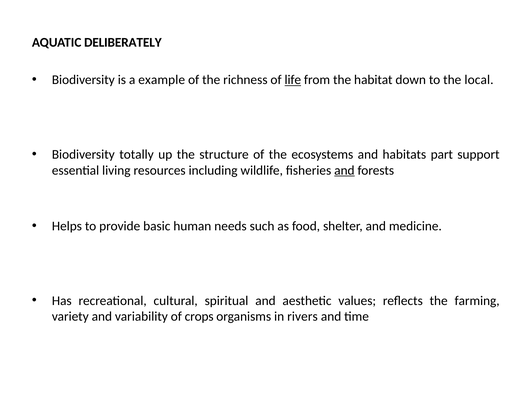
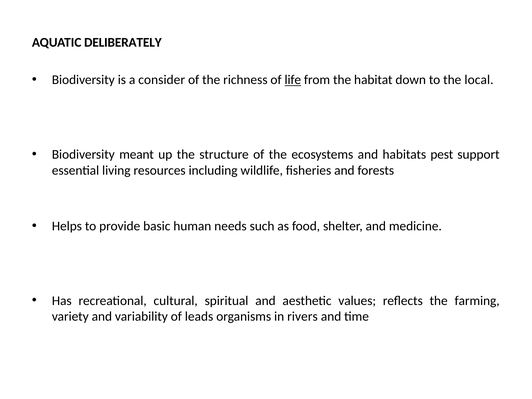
example: example -> consider
totally: totally -> meant
part: part -> pest
and at (344, 170) underline: present -> none
crops: crops -> leads
